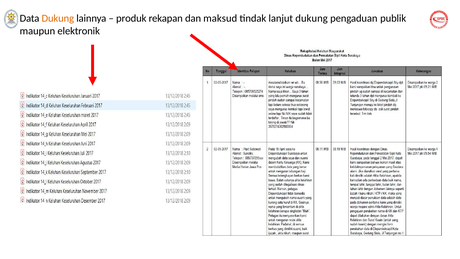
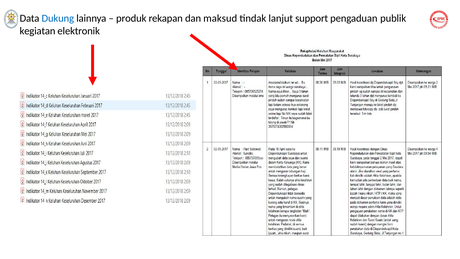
Dukung at (58, 18) colour: orange -> blue
lanjut dukung: dukung -> support
maupun: maupun -> kegiatan
